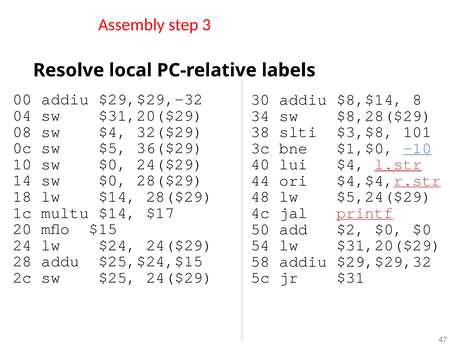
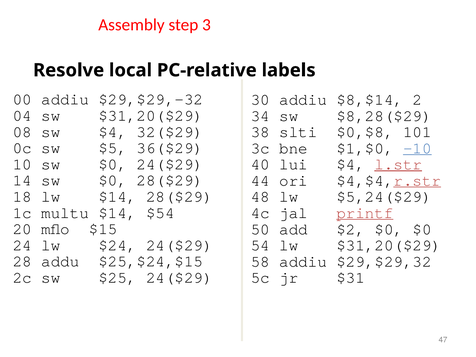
8: 8 -> 2
$3,$8: $3,$8 -> $0,$8
$17: $17 -> $54
